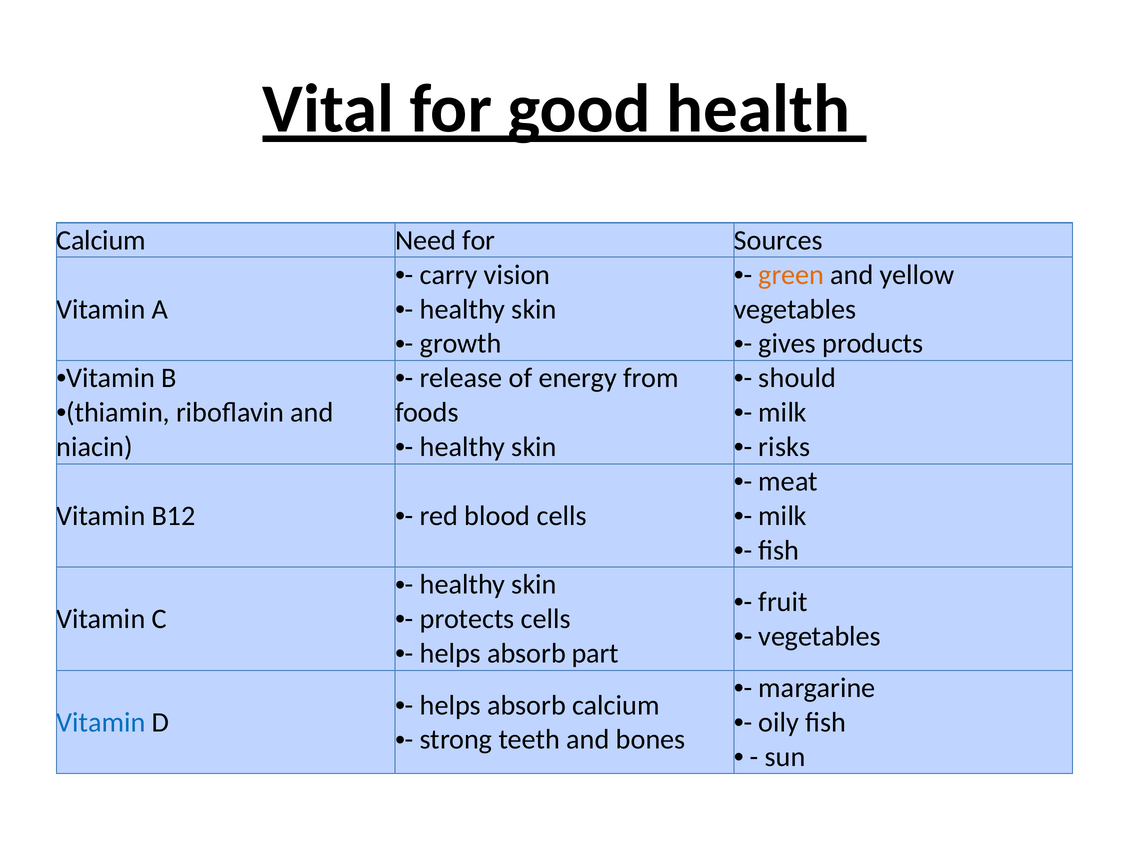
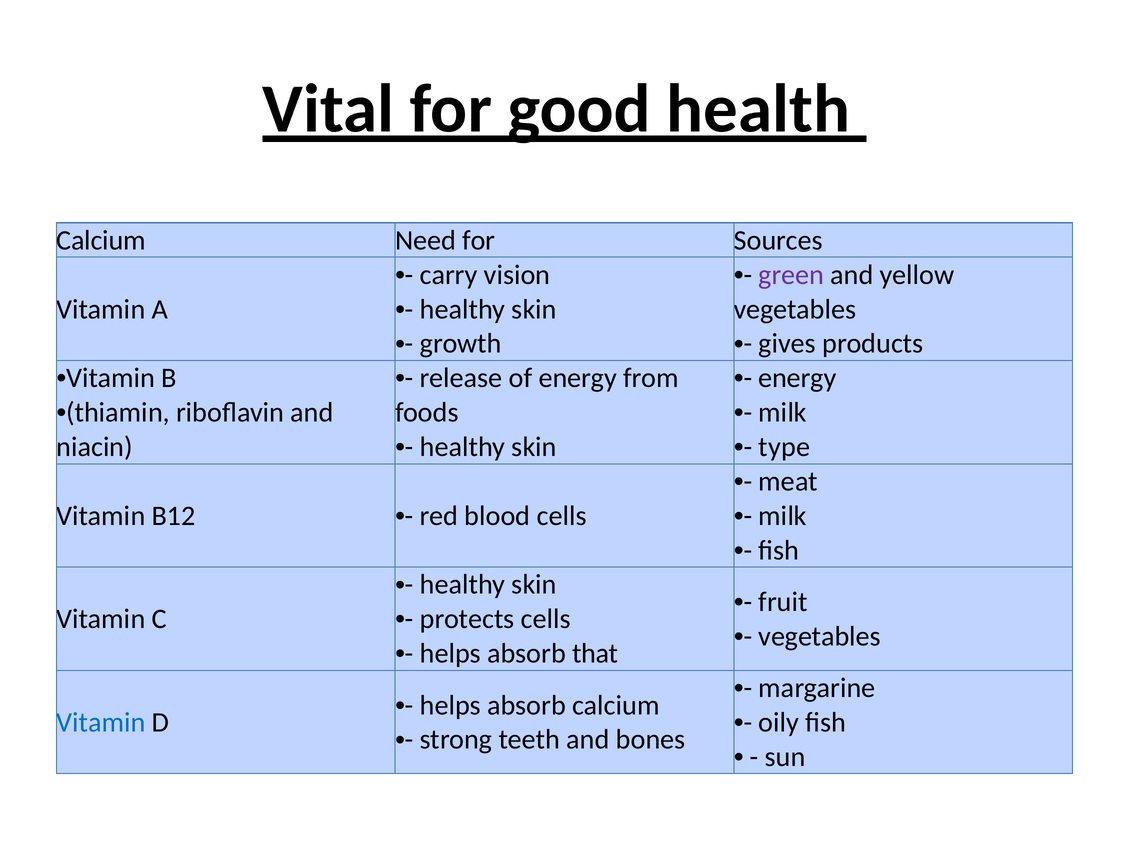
green colour: orange -> purple
should at (797, 378): should -> energy
risks: risks -> type
part: part -> that
